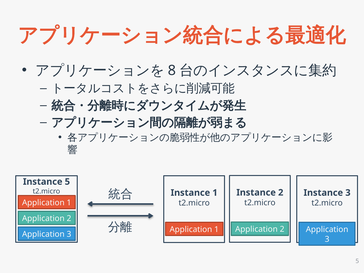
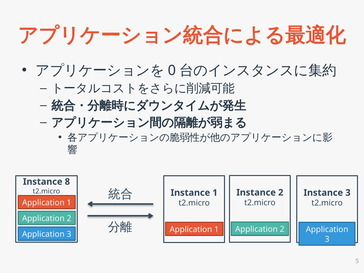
8: 8 -> 0
Instance 5: 5 -> 8
